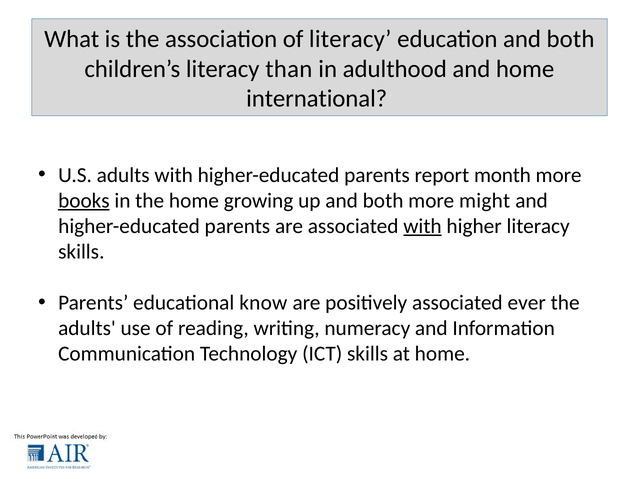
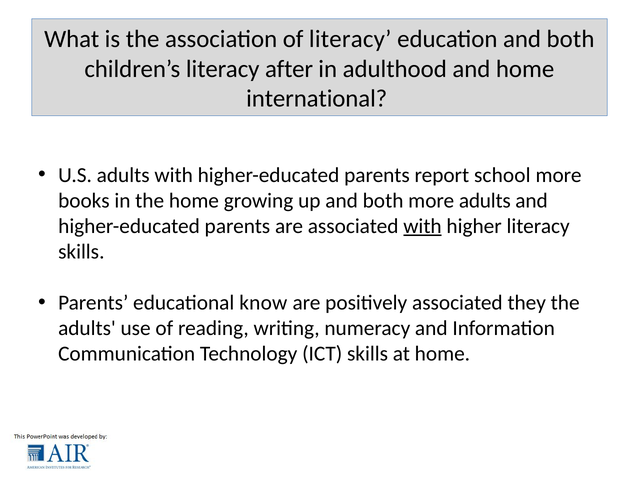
than: than -> after
month: month -> school
books underline: present -> none
more might: might -> adults
ever: ever -> they
